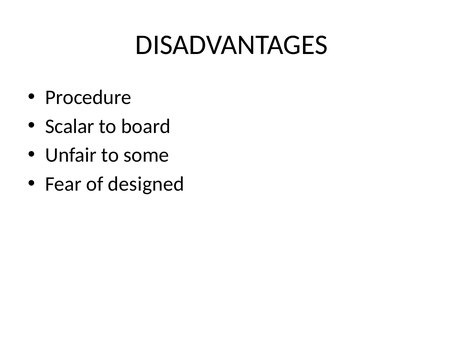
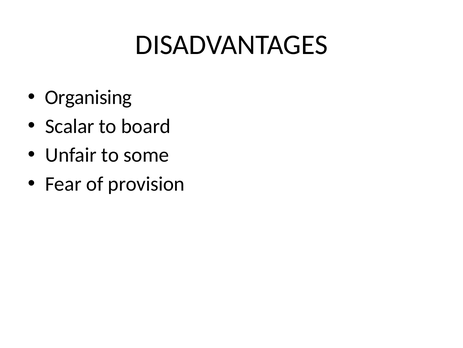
Procedure: Procedure -> Organising
designed: designed -> provision
